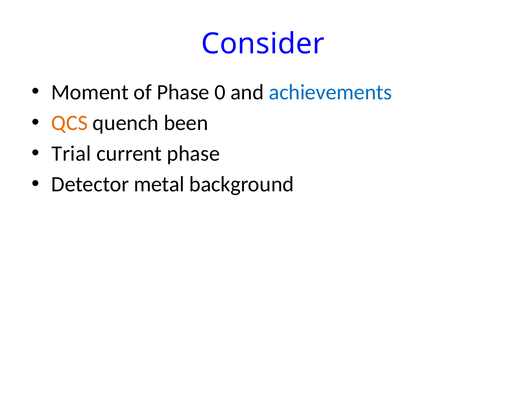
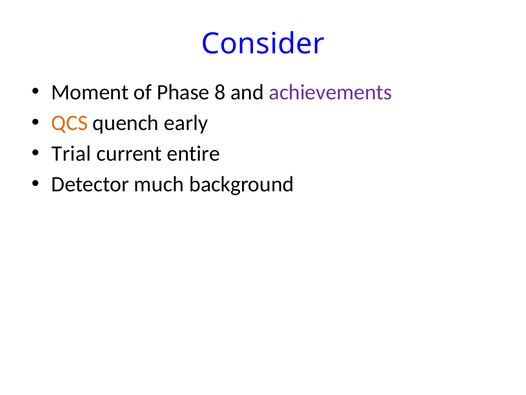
0: 0 -> 8
achievements colour: blue -> purple
been: been -> early
current phase: phase -> entire
metal: metal -> much
